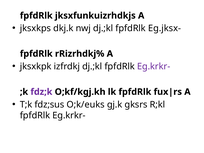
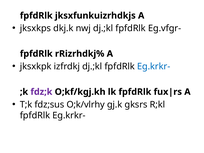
Eg.jksx-: Eg.jksx- -> Eg.vfgr-
Eg.krkr- at (154, 66) colour: purple -> blue
O;k/euks: O;k/euks -> O;k/vlrhy
